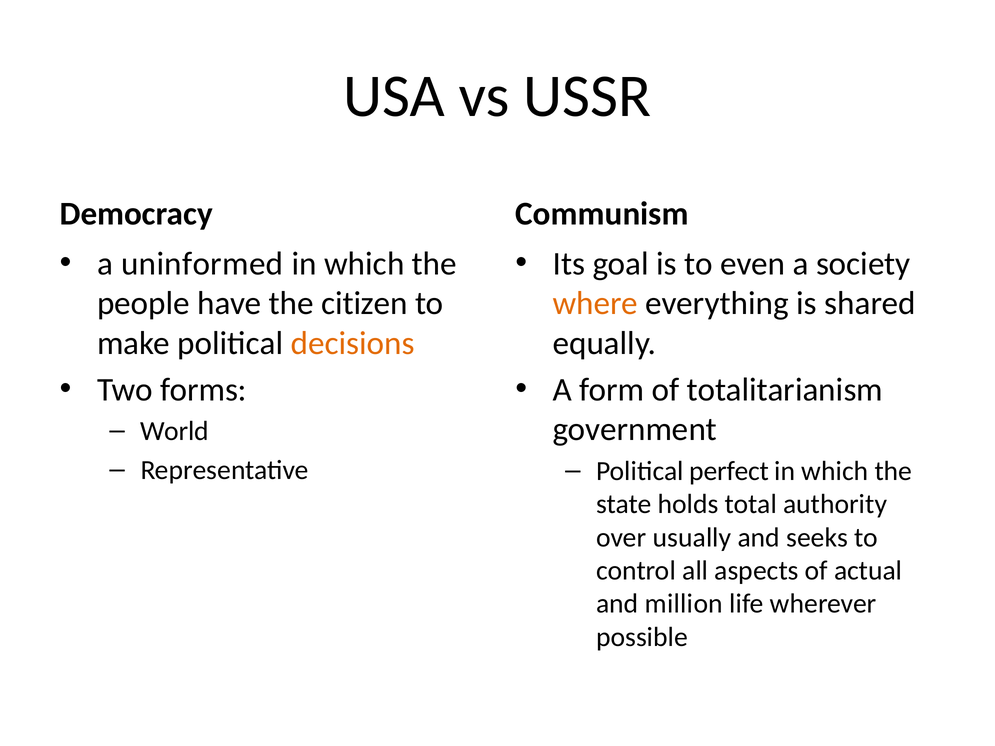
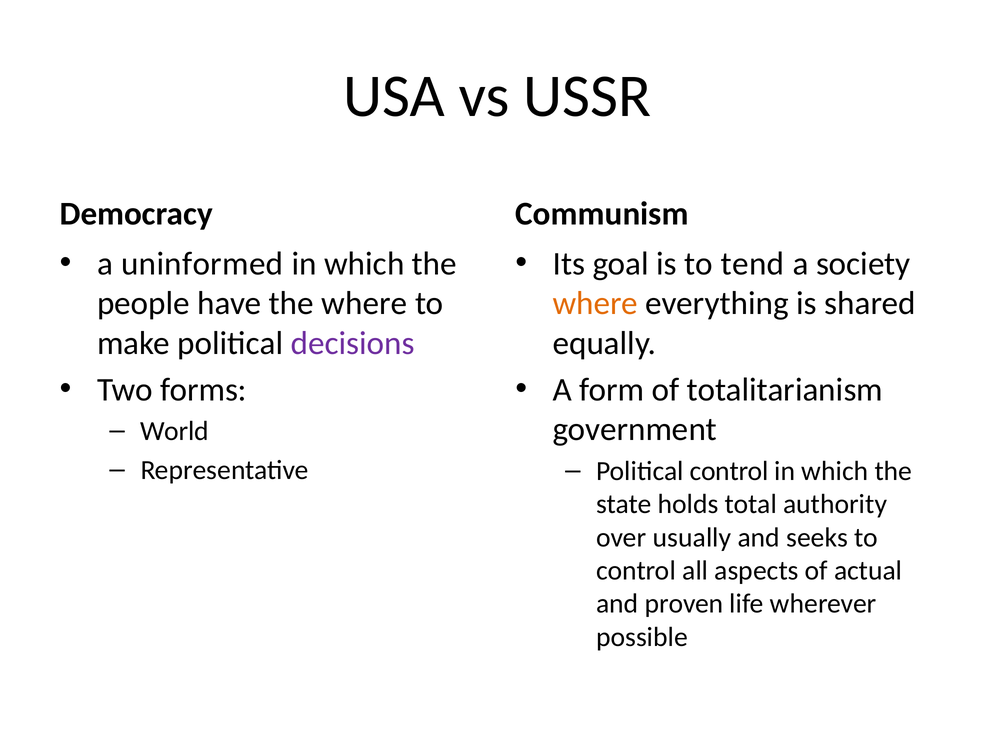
even: even -> tend
the citizen: citizen -> where
decisions colour: orange -> purple
Political perfect: perfect -> control
million: million -> proven
